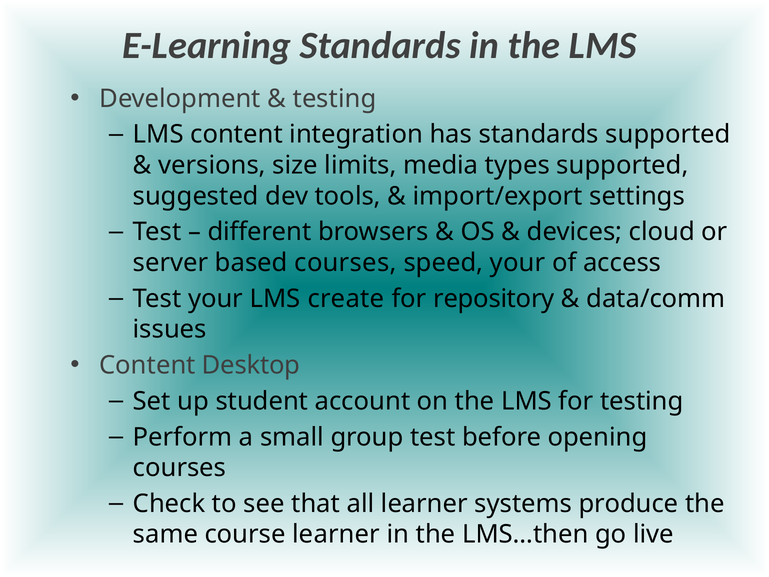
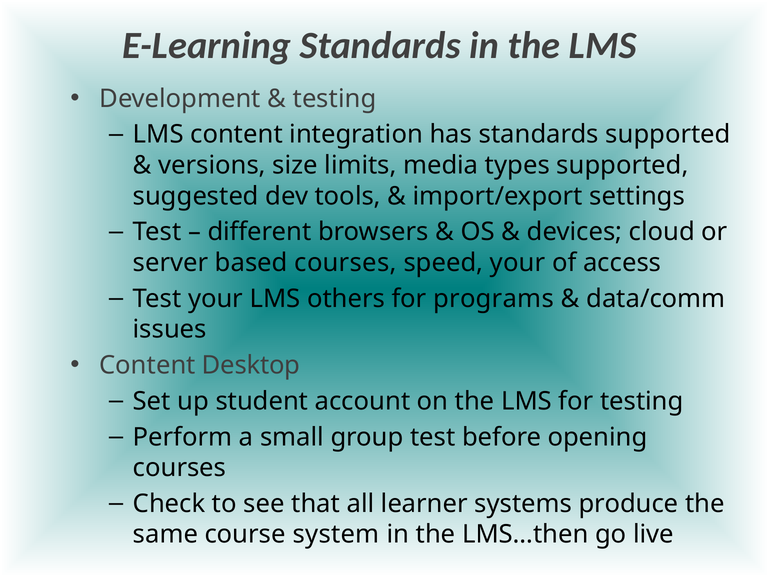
create: create -> others
repository: repository -> programs
course learner: learner -> system
